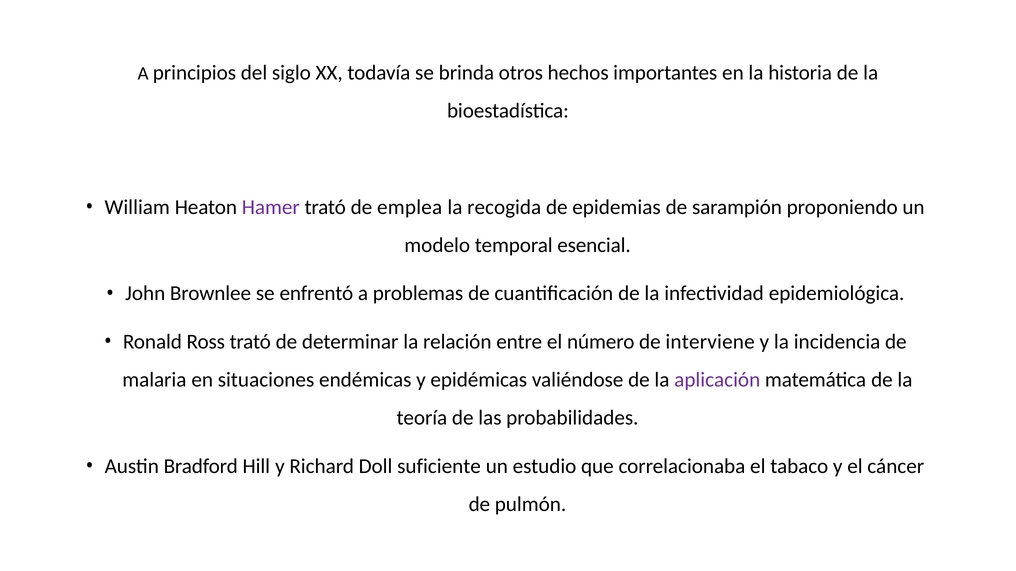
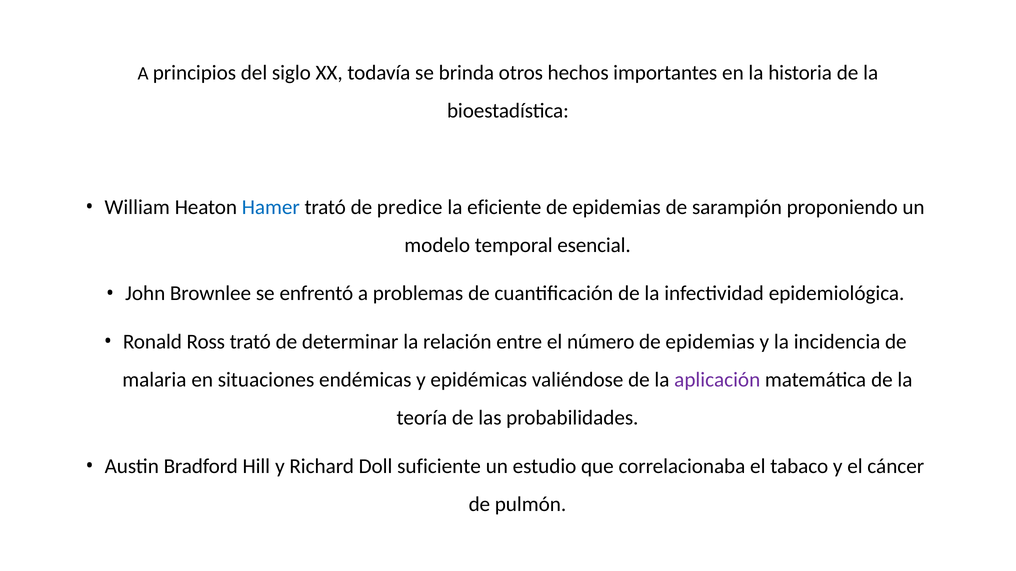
Hamer colour: purple -> blue
emplea: emplea -> predice
recogida: recogida -> eficiente
número de interviene: interviene -> epidemias
